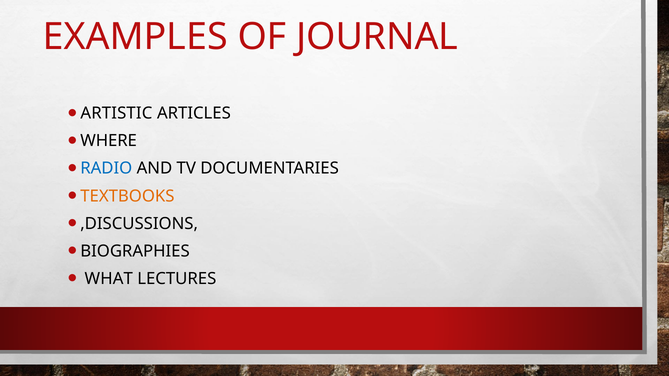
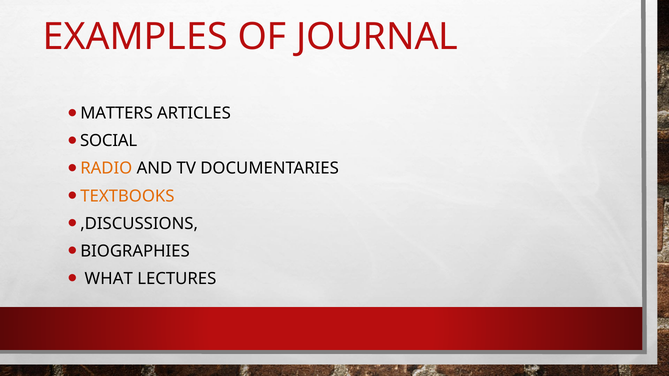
ARTISTIC: ARTISTIC -> MATTERS
WHERE: WHERE -> SOCIAL
RADIO colour: blue -> orange
